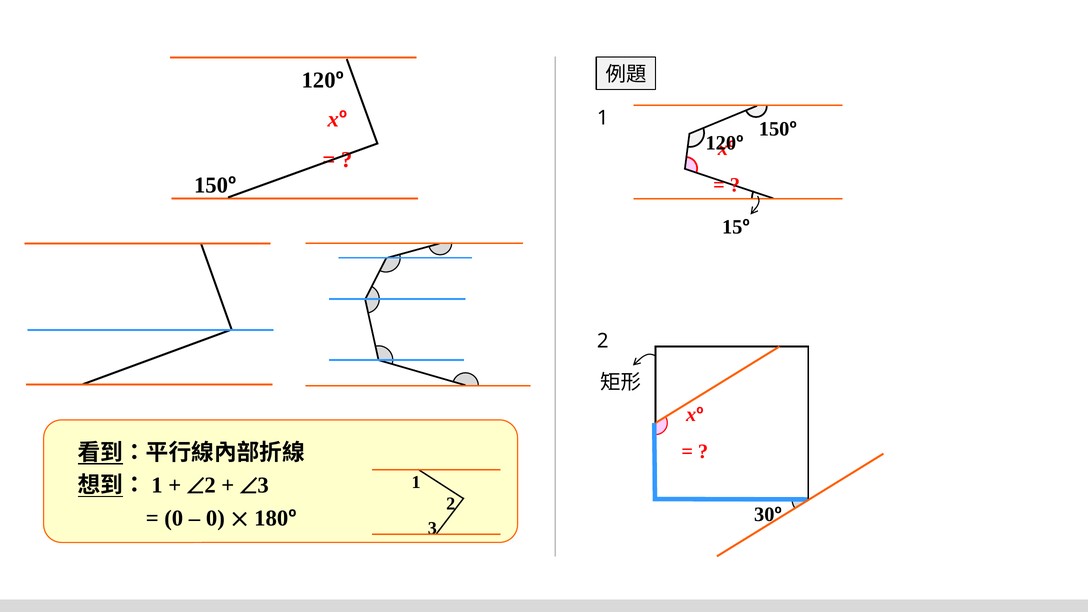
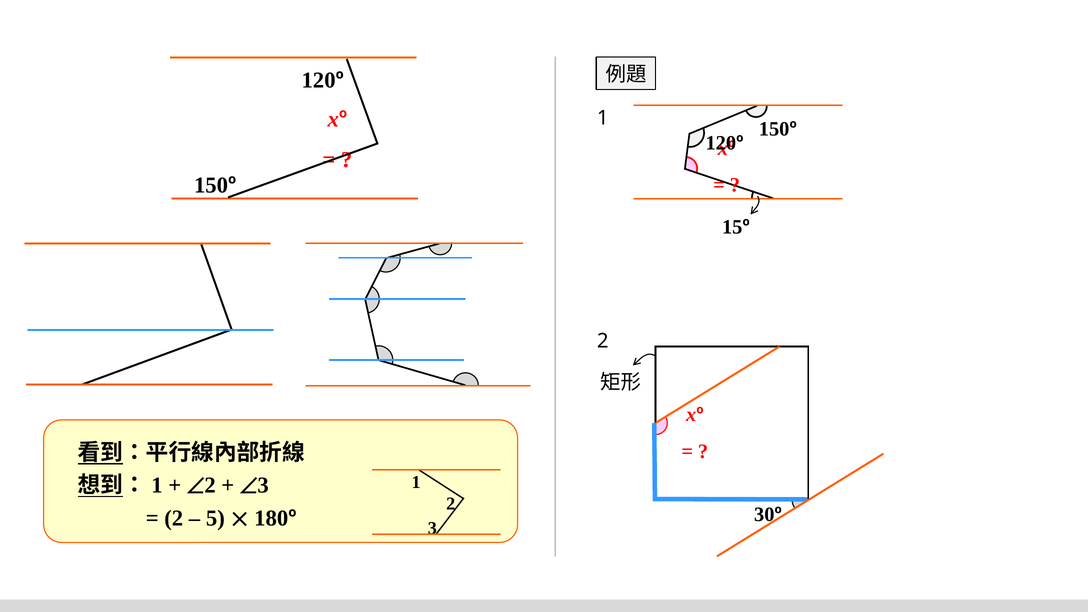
0 at (174, 518): 0 -> 2
0 at (215, 518): 0 -> 5
